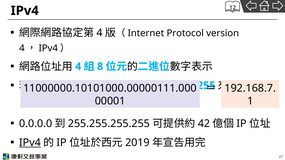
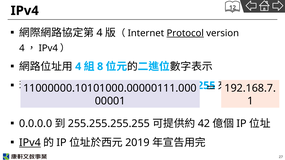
Protocol underline: none -> present
